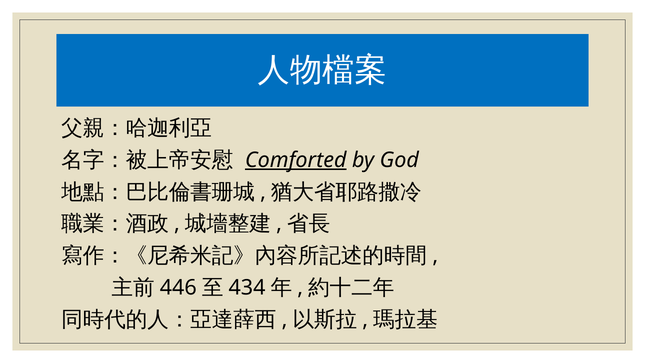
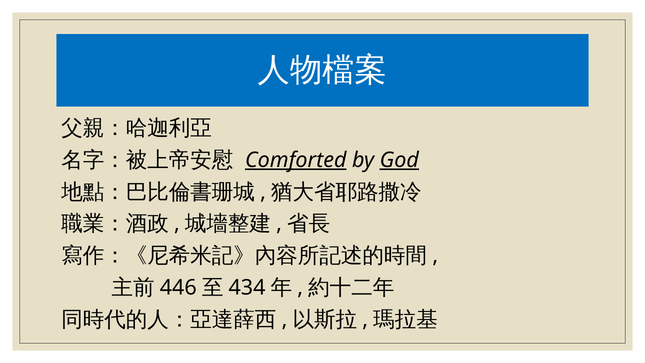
God underline: none -> present
